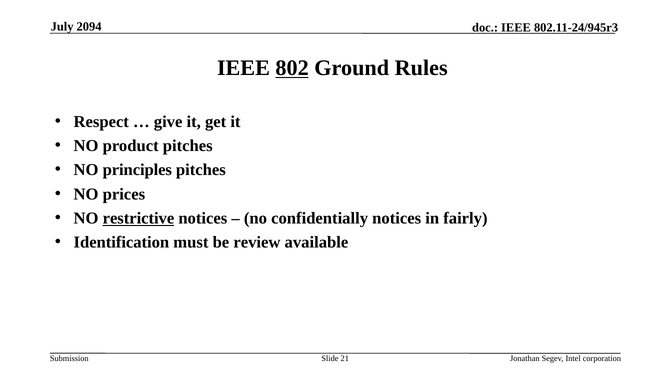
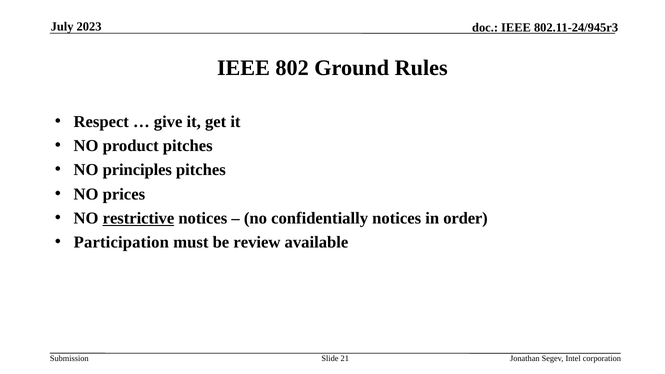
2094: 2094 -> 2023
802 underline: present -> none
fairly: fairly -> order
Identification: Identification -> Participation
